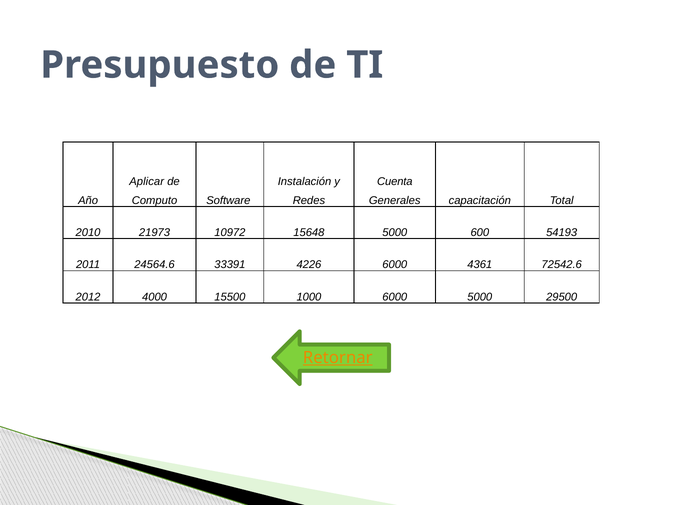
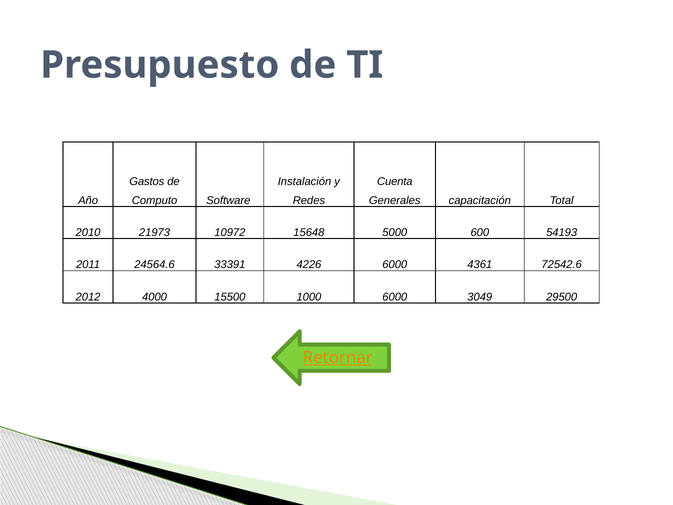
Aplicar: Aplicar -> Gastos
6000 5000: 5000 -> 3049
